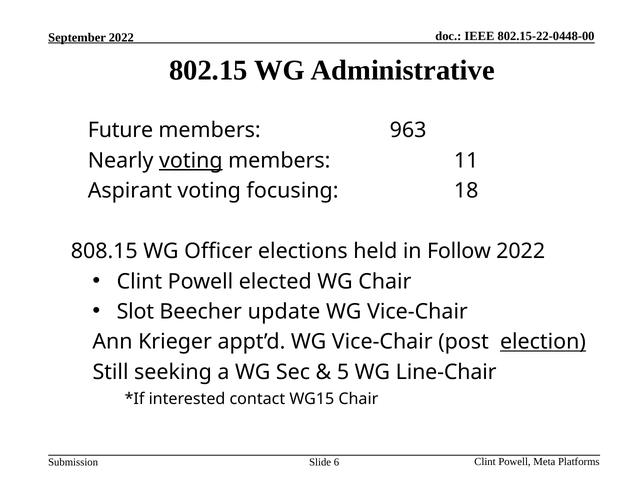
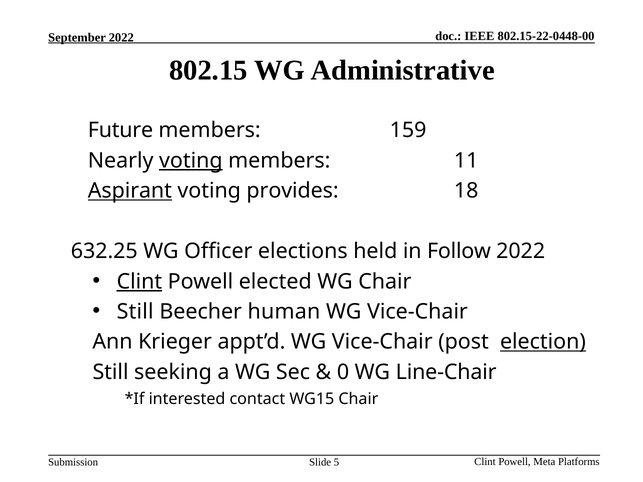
963: 963 -> 159
Aspirant underline: none -> present
focusing: focusing -> provides
808.15: 808.15 -> 632.25
Clint at (139, 282) underline: none -> present
Slot at (135, 312): Slot -> Still
update: update -> human
5: 5 -> 0
6: 6 -> 5
